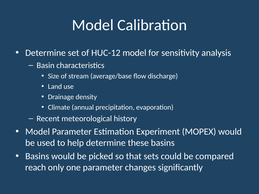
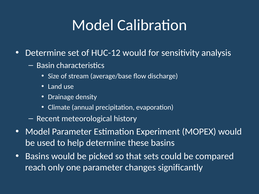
HUC-12 model: model -> would
